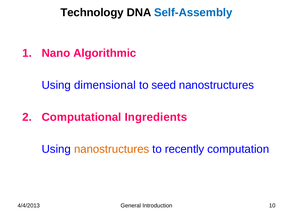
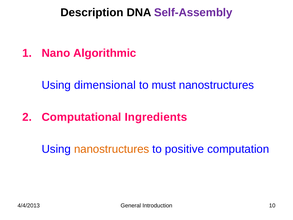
Technology: Technology -> Description
Self-Assembly colour: blue -> purple
seed: seed -> must
recently: recently -> positive
